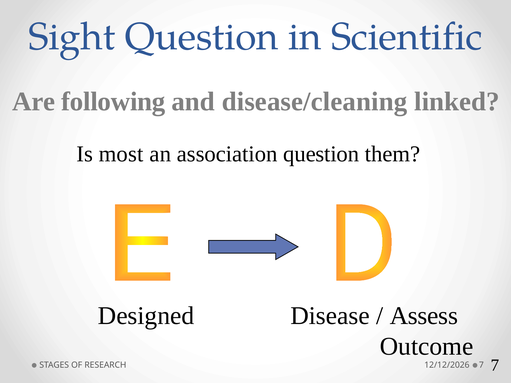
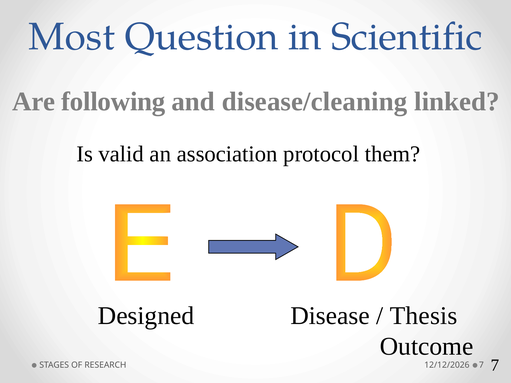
Sight: Sight -> Most
most: most -> valid
association question: question -> protocol
Assess: Assess -> Thesis
